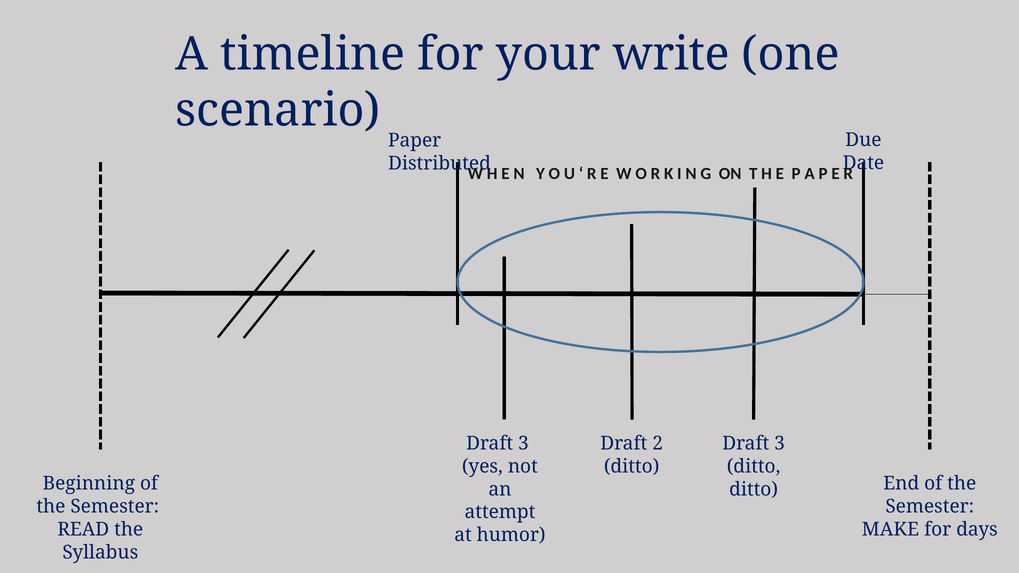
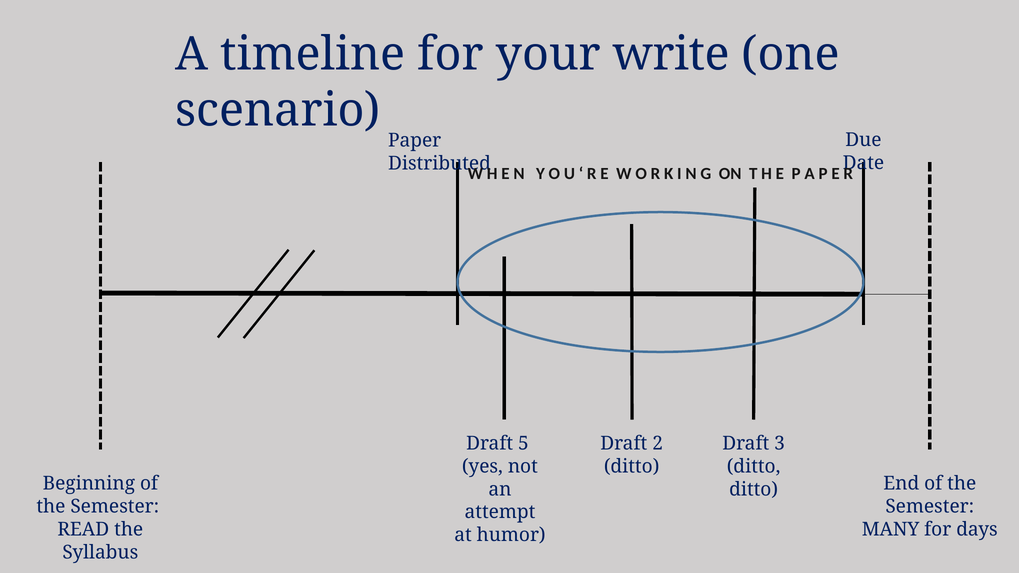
3 at (523, 444): 3 -> 5
MAKE: MAKE -> MANY
